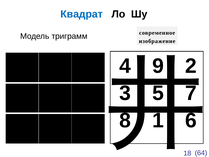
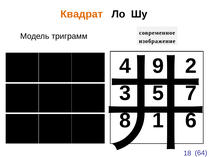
Квадрат colour: blue -> orange
